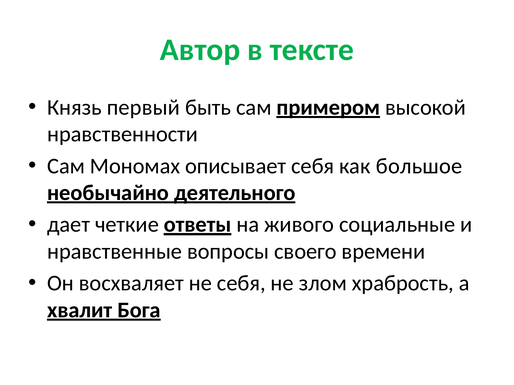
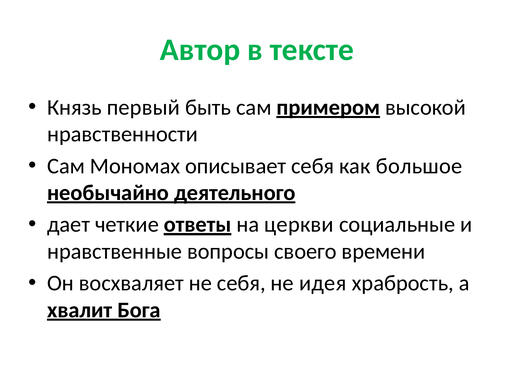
живого: живого -> церкви
злом: злом -> идея
